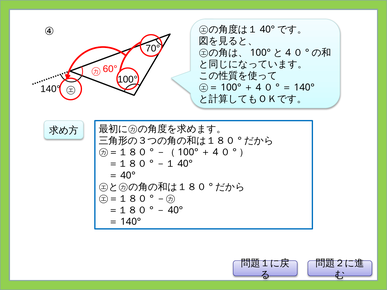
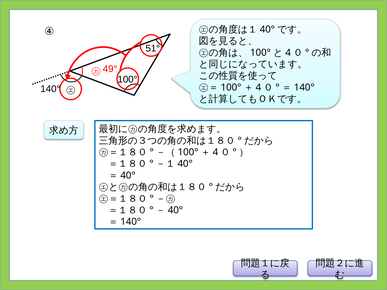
70°: 70° -> 51°
60°: 60° -> 49°
